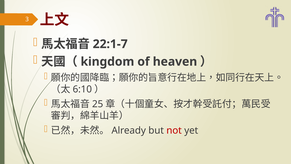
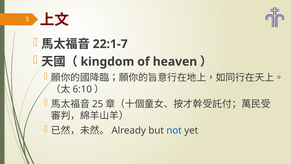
not colour: red -> blue
